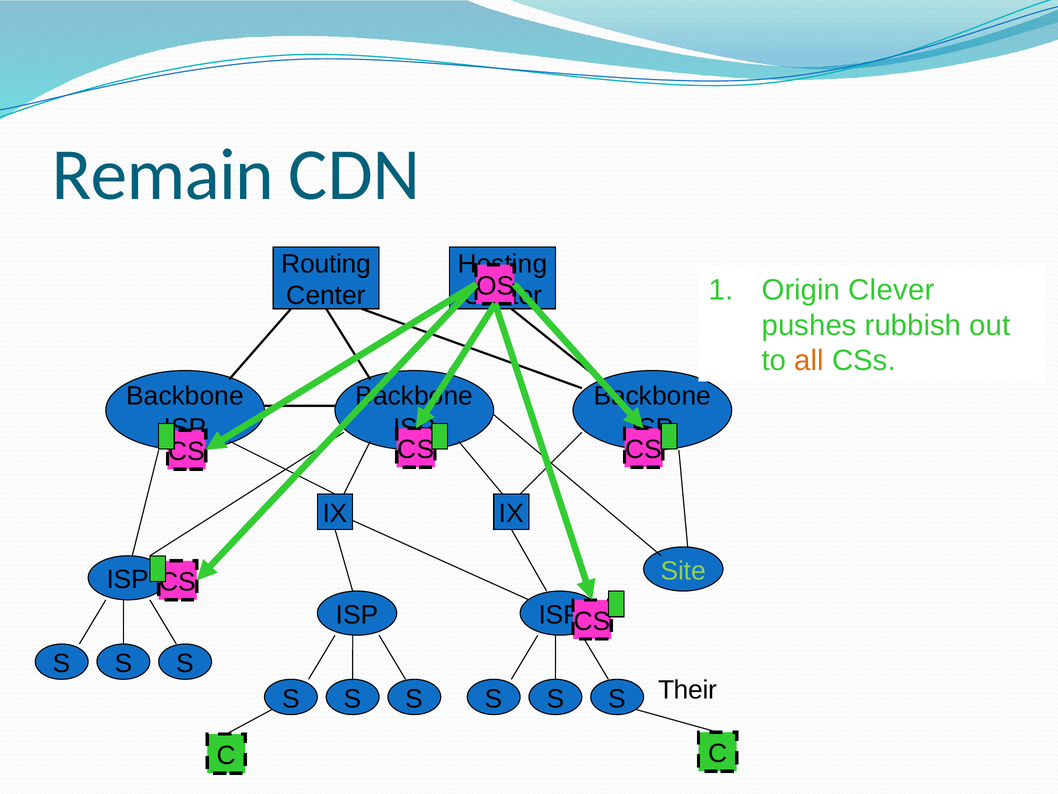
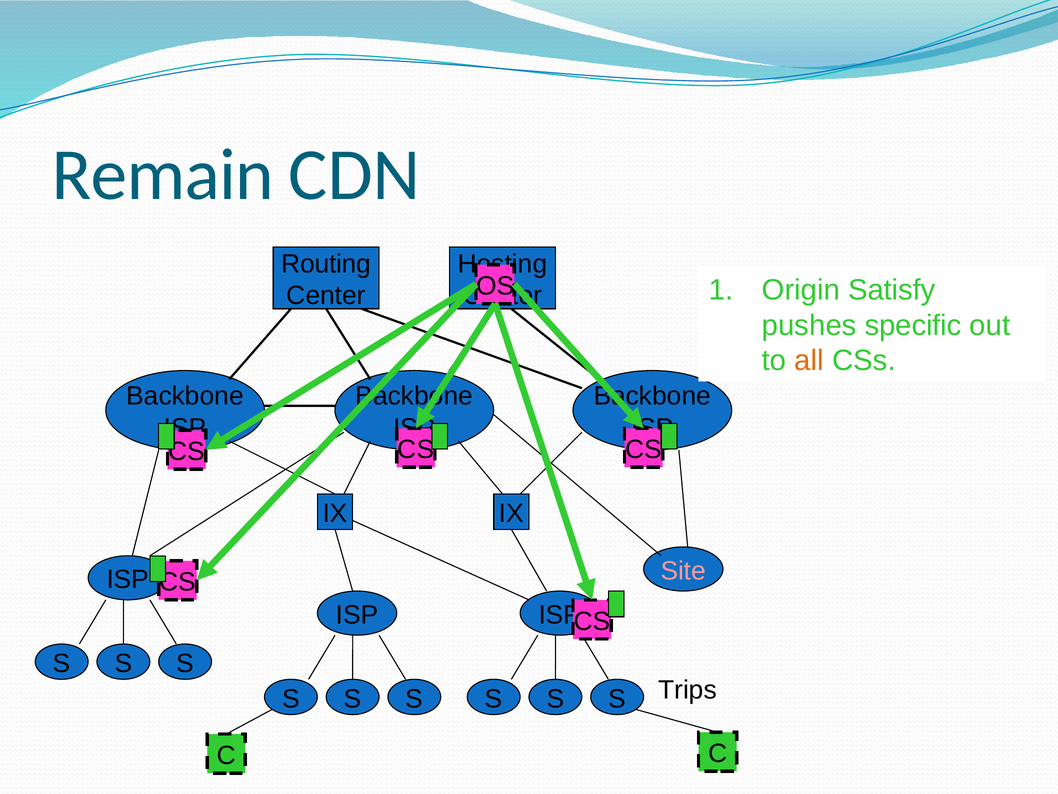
Clever: Clever -> Satisfy
rubbish: rubbish -> specific
Site colour: light green -> pink
Their: Their -> Trips
